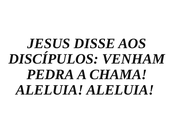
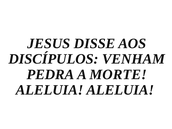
CHAMA: CHAMA -> MORTE
